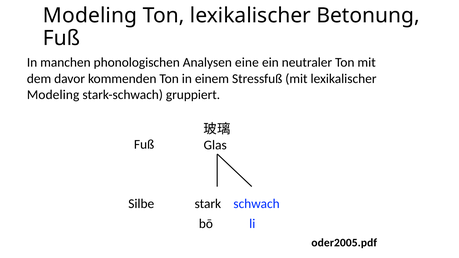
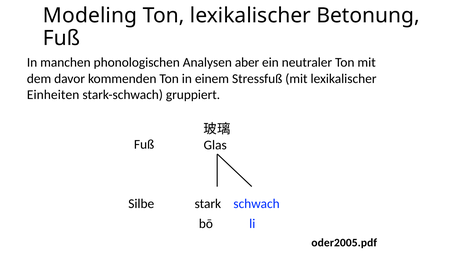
eine: eine -> aber
Modeling at (53, 95): Modeling -> Einheiten
